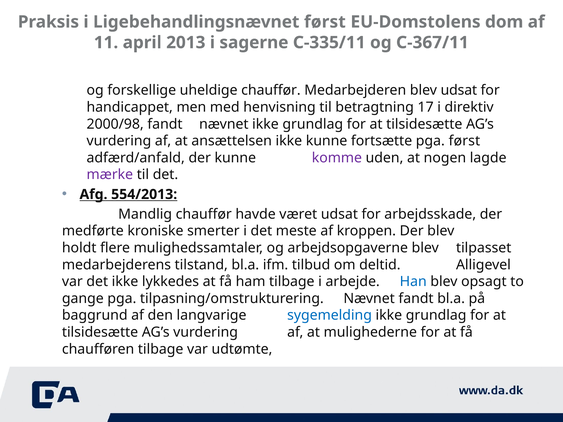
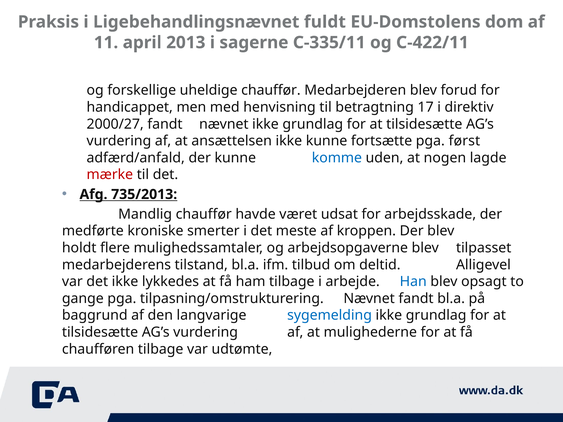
Ligebehandlingsnævnet først: først -> fuldt
C-367/11: C-367/11 -> C-422/11
blev udsat: udsat -> forud
2000/98: 2000/98 -> 2000/27
komme colour: purple -> blue
mærke colour: purple -> red
554/2013: 554/2013 -> 735/2013
